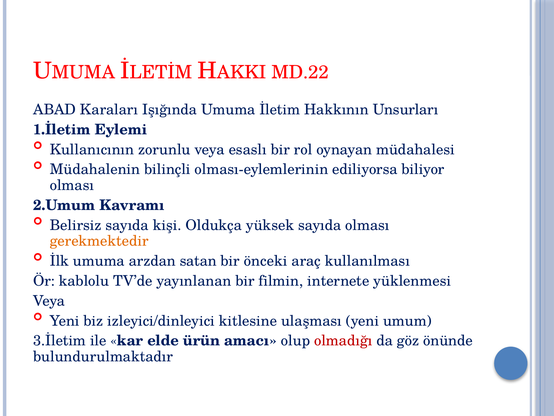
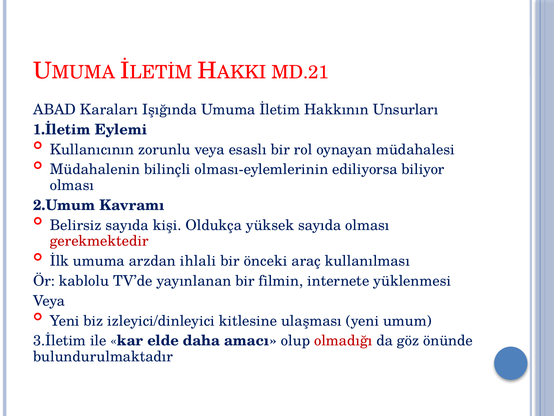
MD.22: MD.22 -> MD.21
gerekmektedir colour: orange -> red
satan: satan -> ihlali
ürün: ürün -> daha
